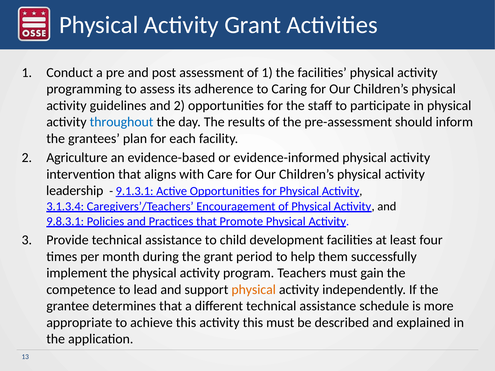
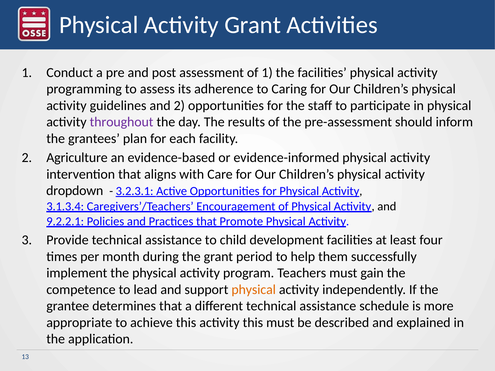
throughout colour: blue -> purple
leadership: leadership -> dropdown
9.1.3.1: 9.1.3.1 -> 3.2.3.1
9.8.3.1: 9.8.3.1 -> 9.2.2.1
